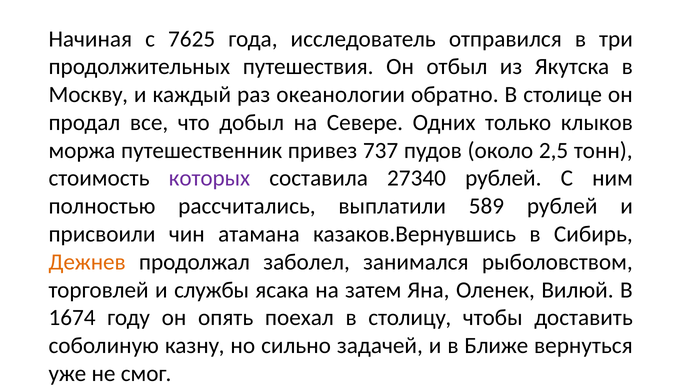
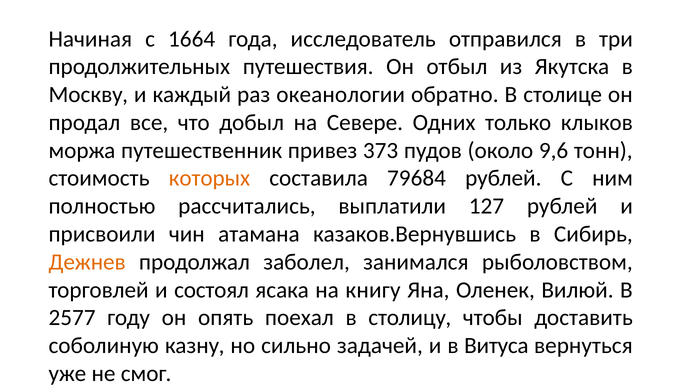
7625: 7625 -> 1664
737: 737 -> 373
2,5: 2,5 -> 9,6
которых colour: purple -> orange
27340: 27340 -> 79684
589: 589 -> 127
службы: службы -> состоял
затем: затем -> книгу
1674: 1674 -> 2577
Ближе: Ближе -> Витуса
